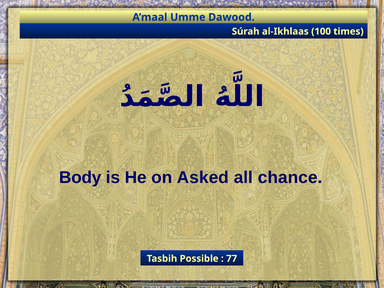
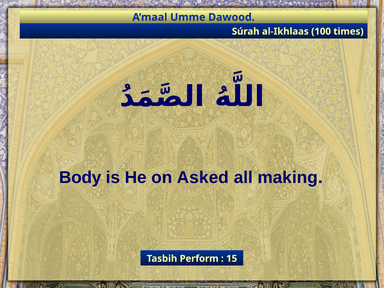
chance: chance -> making
Possible: Possible -> Perform
77: 77 -> 15
